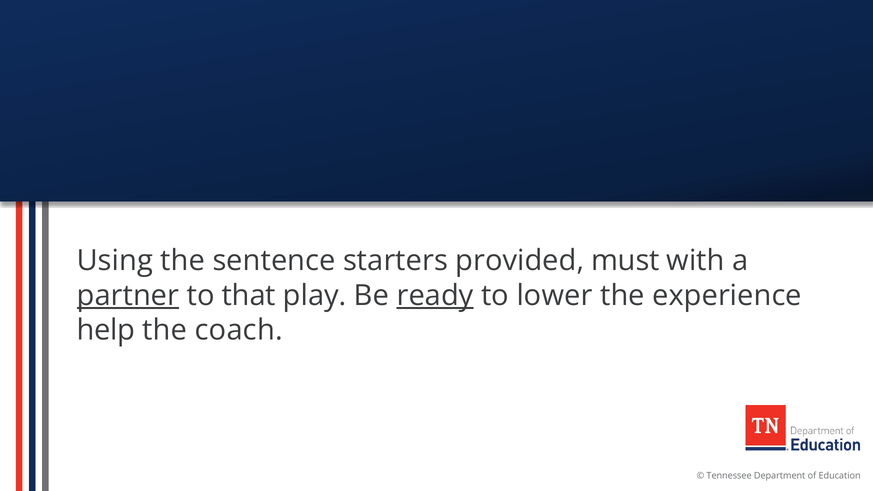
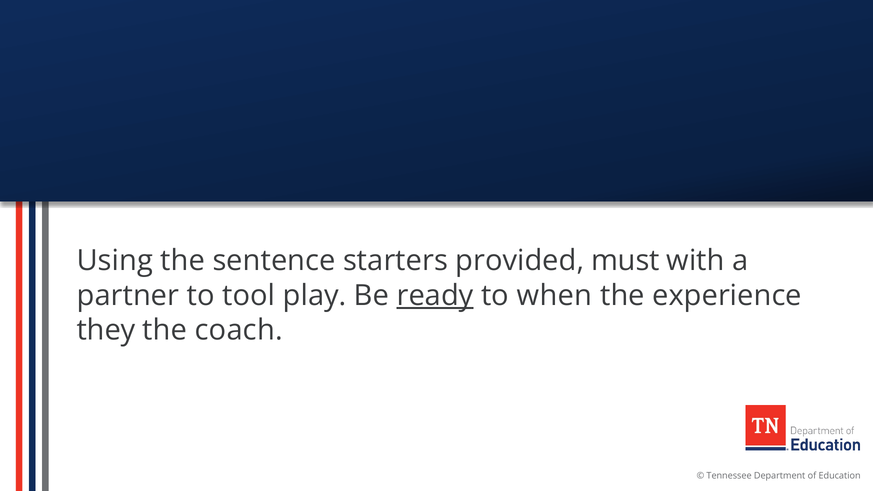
partner underline: present -> none
that: that -> tool
lower: lower -> when
help: help -> they
